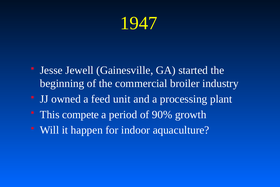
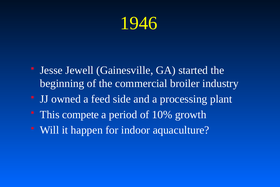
1947: 1947 -> 1946
unit: unit -> side
90%: 90% -> 10%
